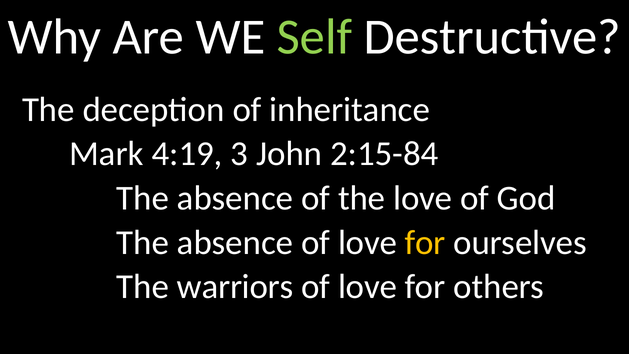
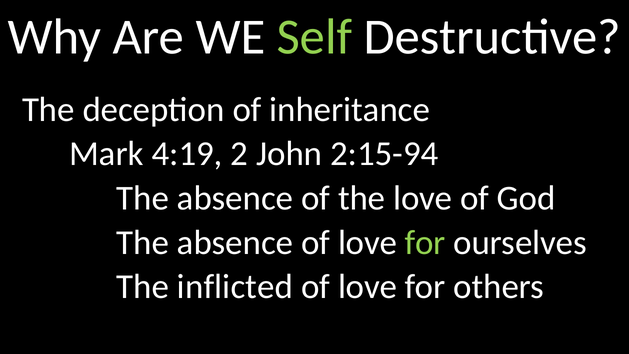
3: 3 -> 2
2:15-84: 2:15-84 -> 2:15-94
for at (425, 242) colour: yellow -> light green
warriors: warriors -> inflicted
